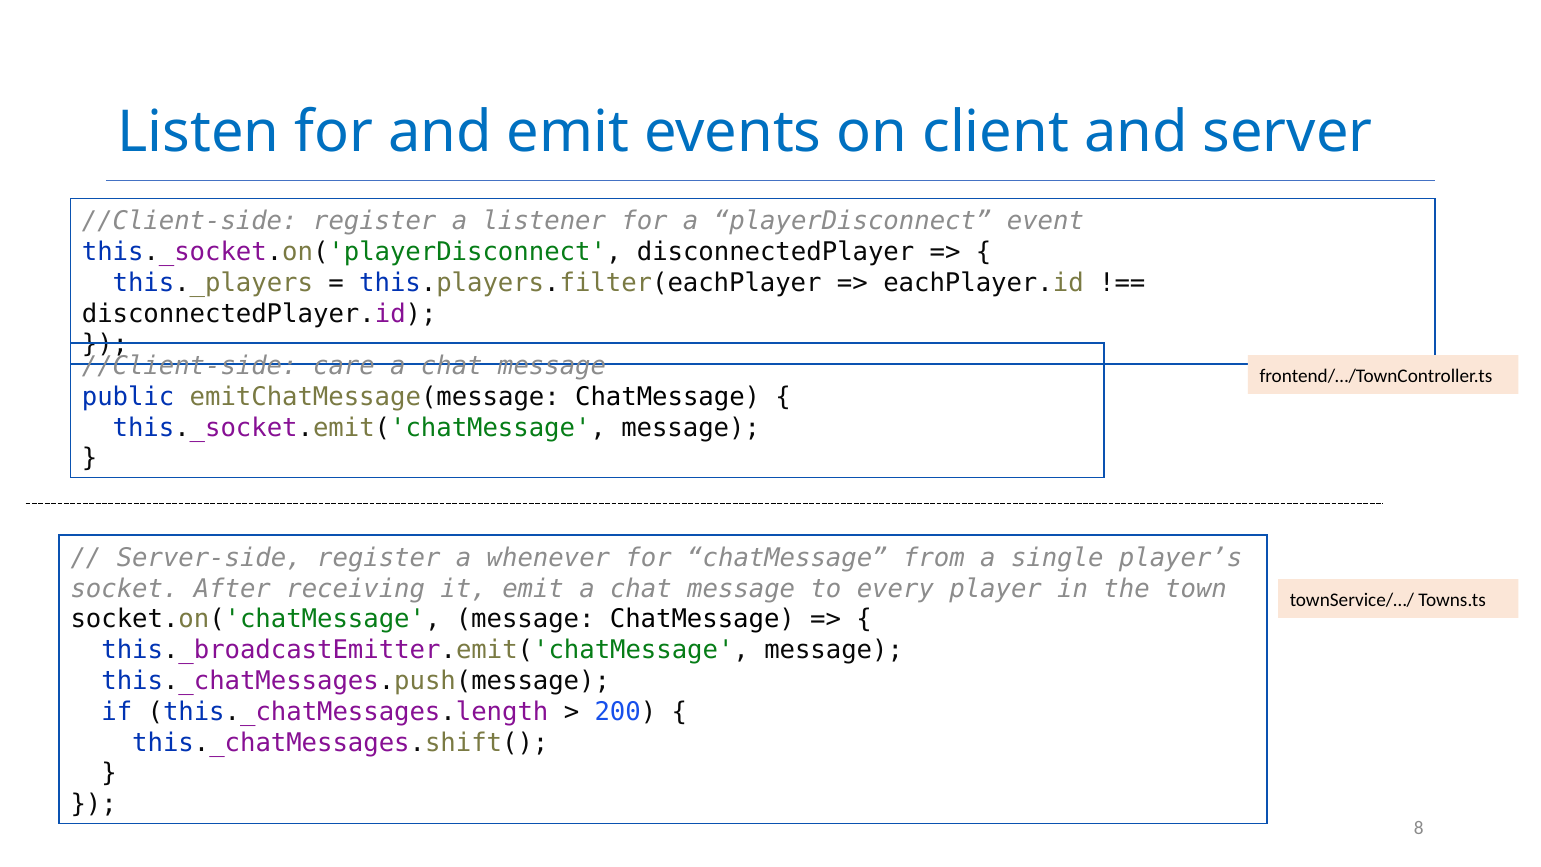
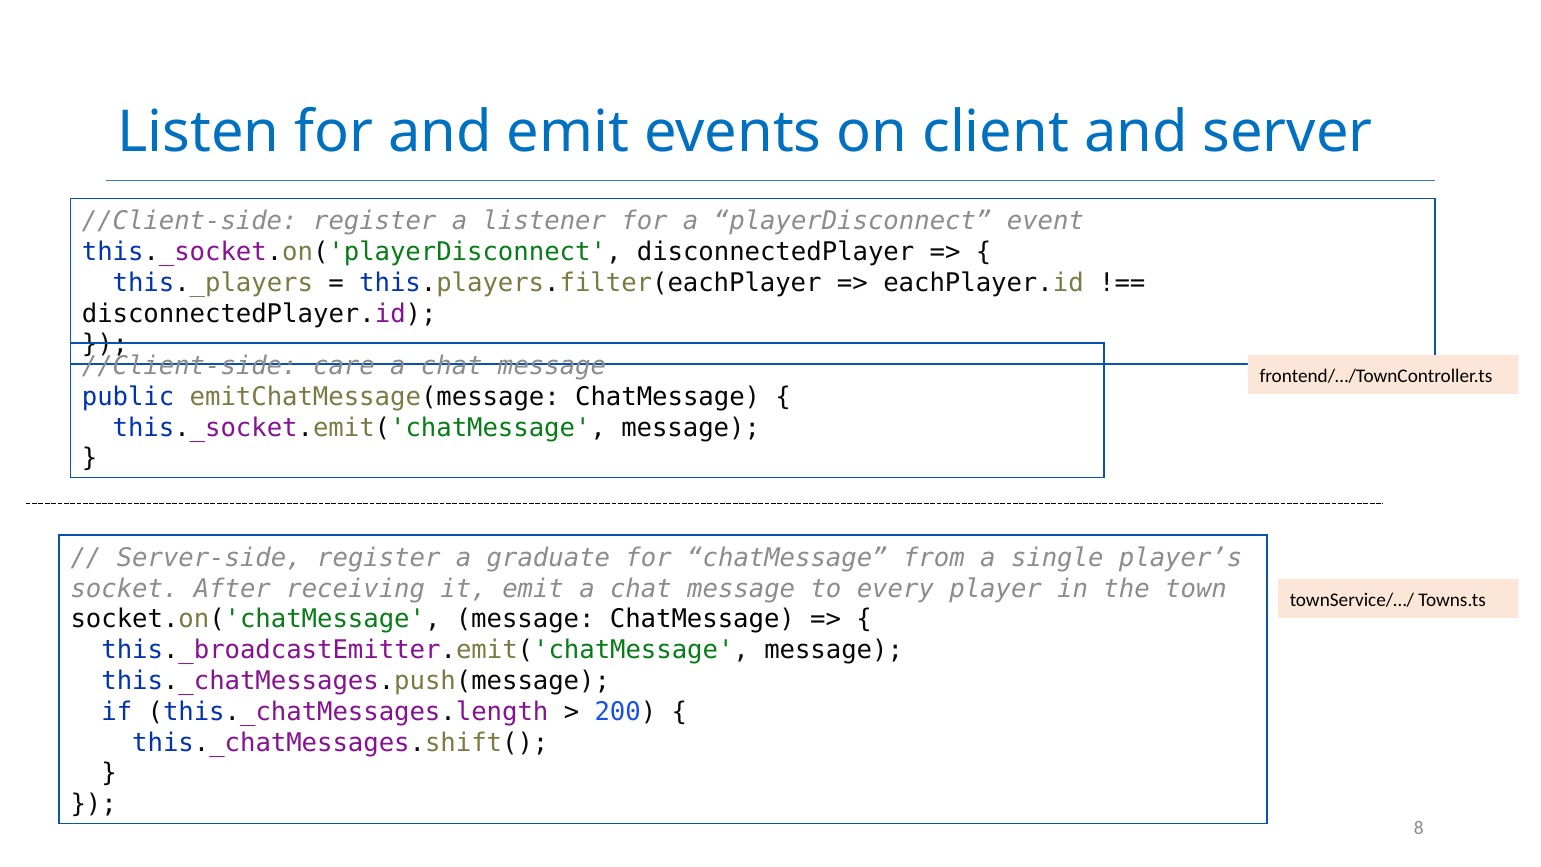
whenever: whenever -> graduate
